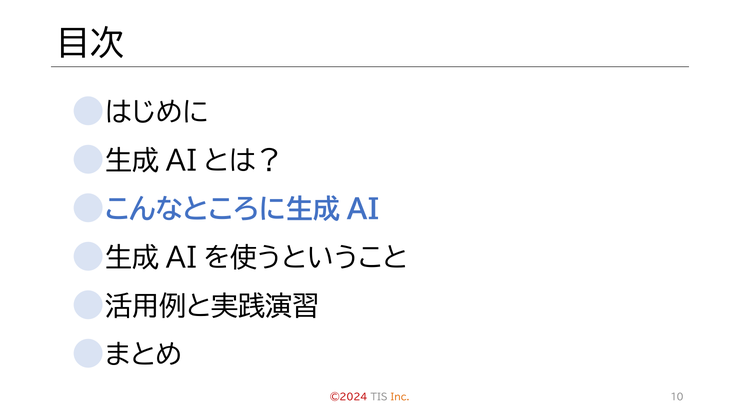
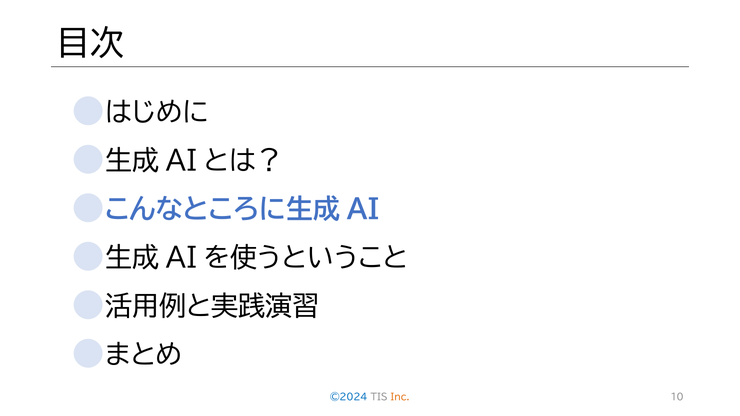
©2024 colour: red -> blue
